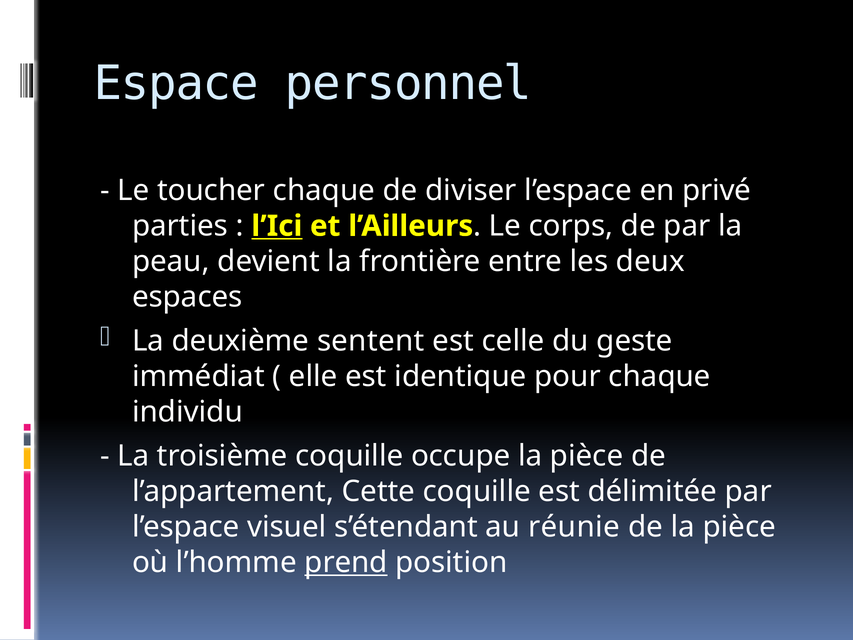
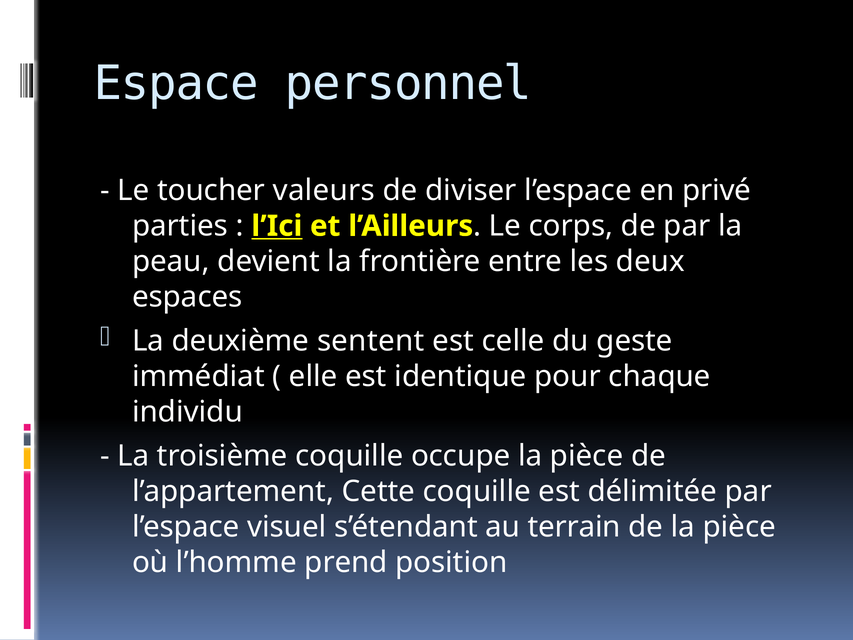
toucher chaque: chaque -> valeurs
réunie: réunie -> terrain
prend underline: present -> none
